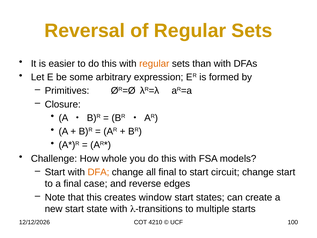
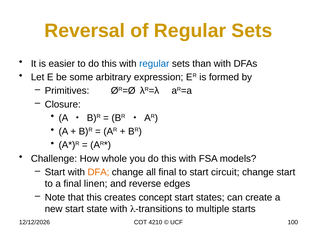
regular at (154, 64) colour: orange -> blue
case: case -> linen
window: window -> concept
